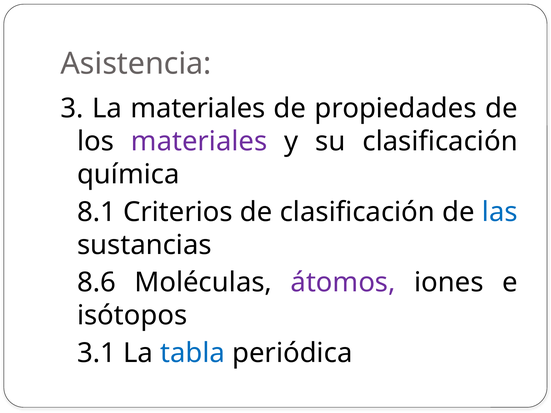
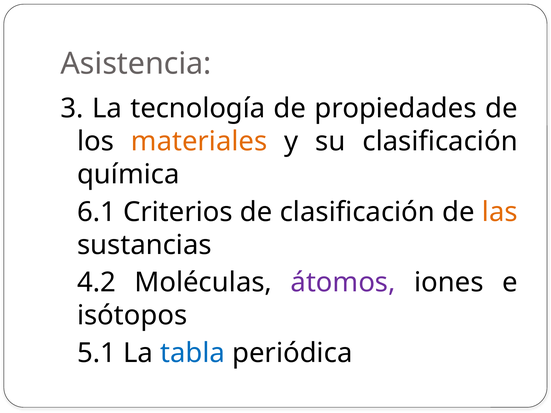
La materiales: materiales -> tecnología
materiales at (199, 141) colour: purple -> orange
8.1: 8.1 -> 6.1
las colour: blue -> orange
8.6: 8.6 -> 4.2
3.1: 3.1 -> 5.1
